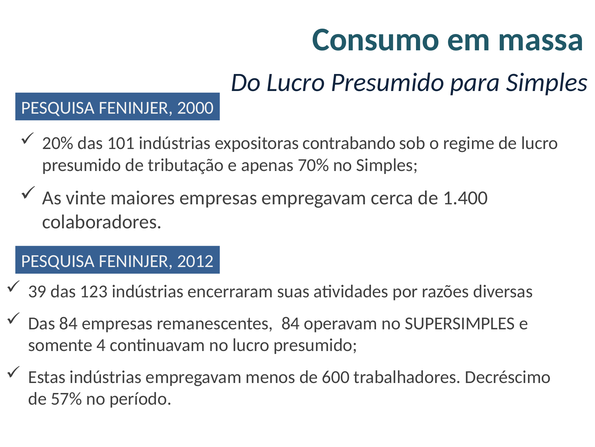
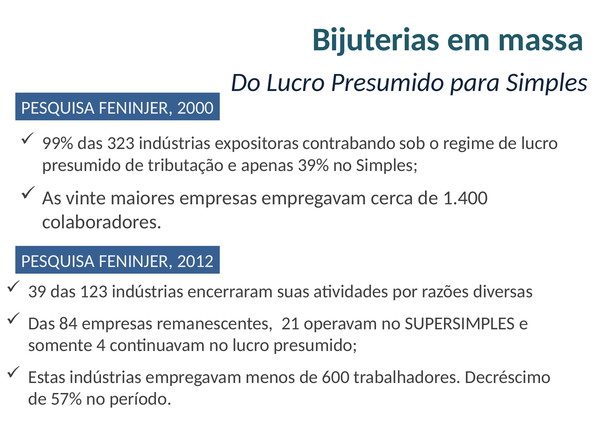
Consumo: Consumo -> Bijuterias
20%: 20% -> 99%
101: 101 -> 323
70%: 70% -> 39%
remanescentes 84: 84 -> 21
